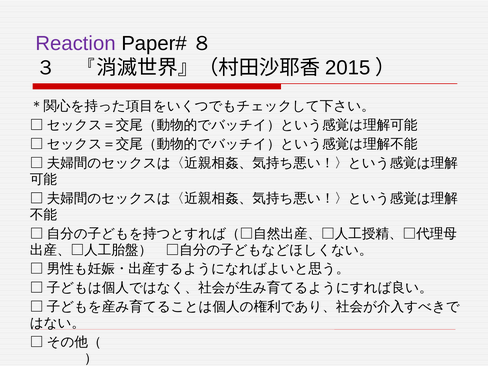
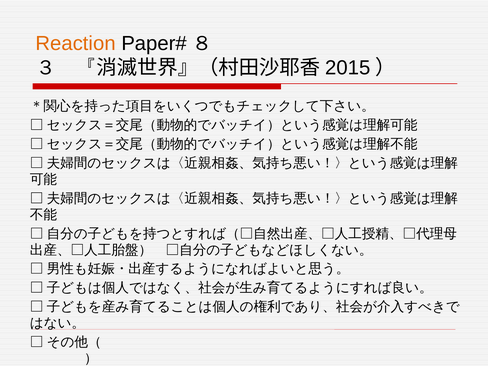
Reaction colour: purple -> orange
